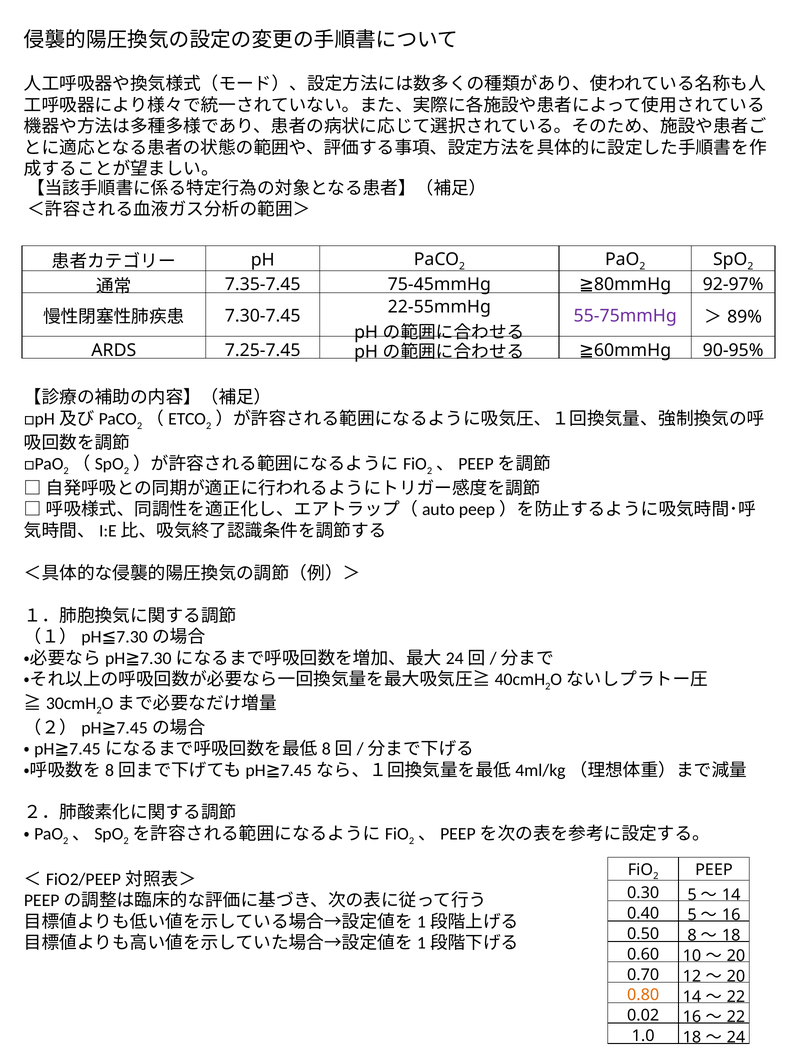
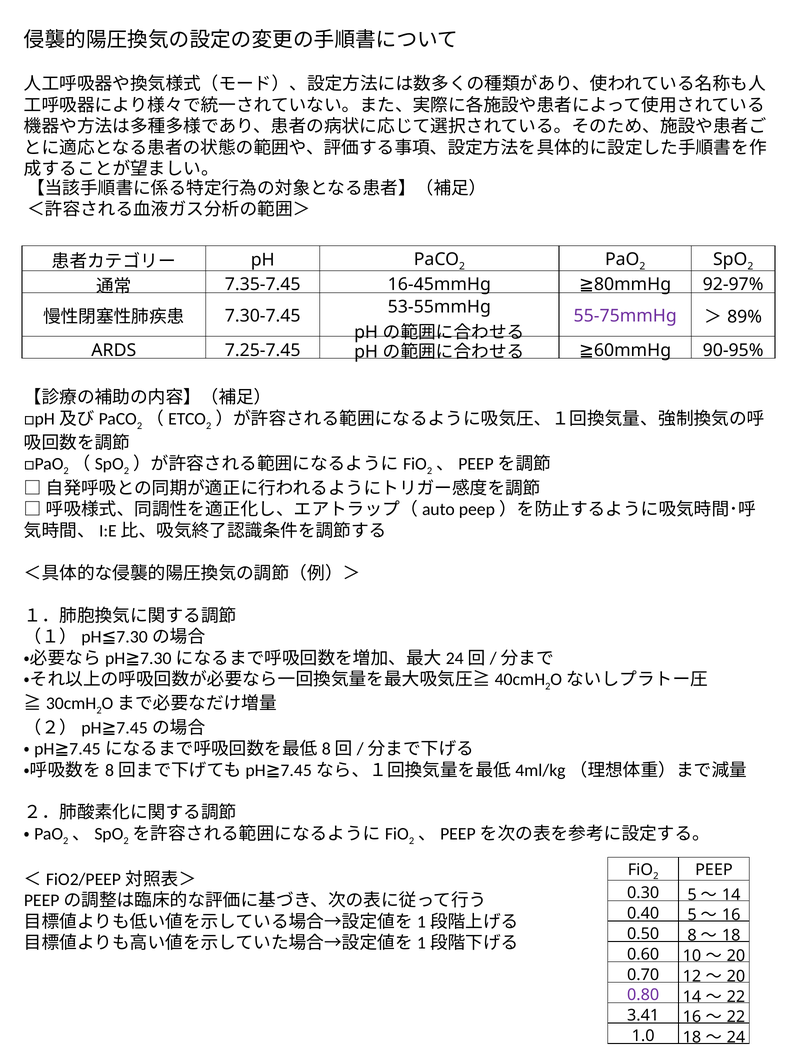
75-45mmHg: 75-45mmHg -> 16-45mmHg
22-55mmHg: 22-55mmHg -> 53-55mmHg
0.80 colour: orange -> purple
0.02: 0.02 -> 3.41
